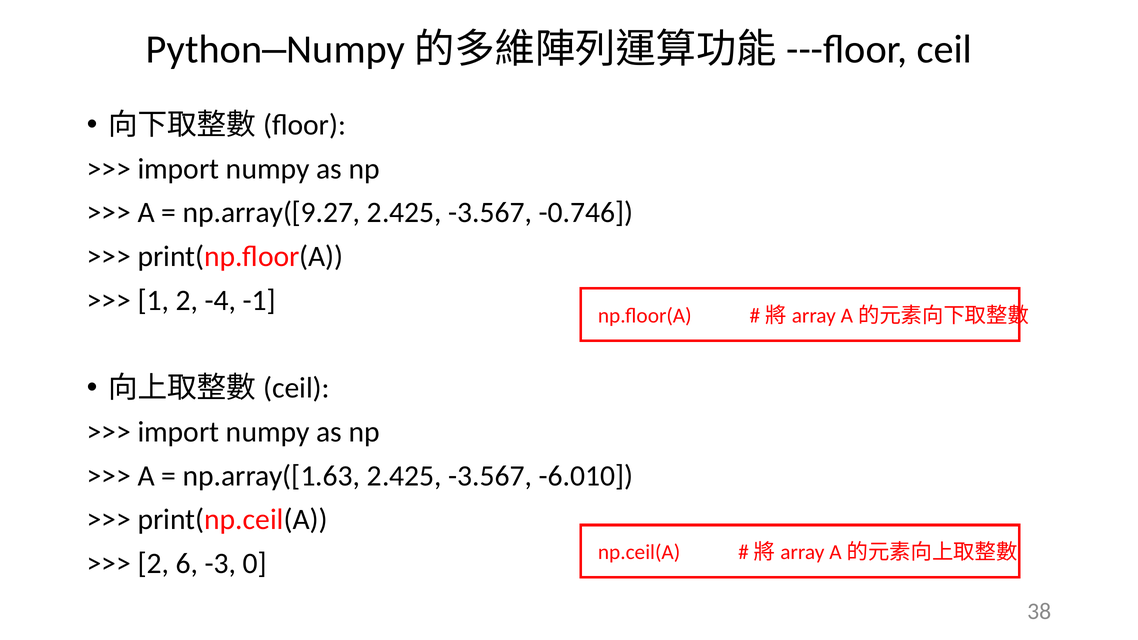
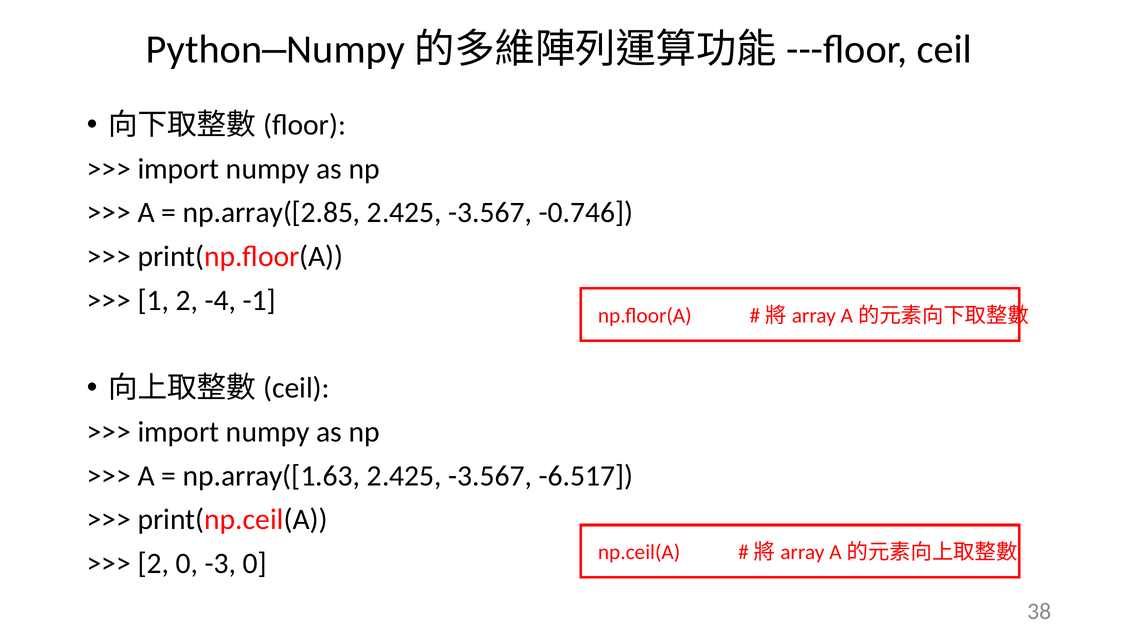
np.array([9.27: np.array([9.27 -> np.array([2.85
-6.010: -6.010 -> -6.517
2 6: 6 -> 0
